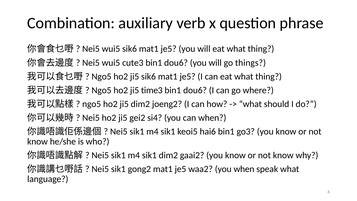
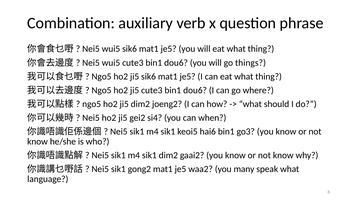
ji5 time3: time3 -> cute3
you when: when -> many
